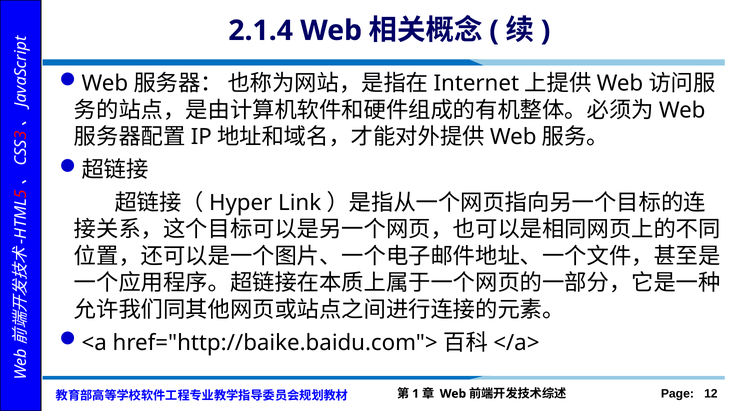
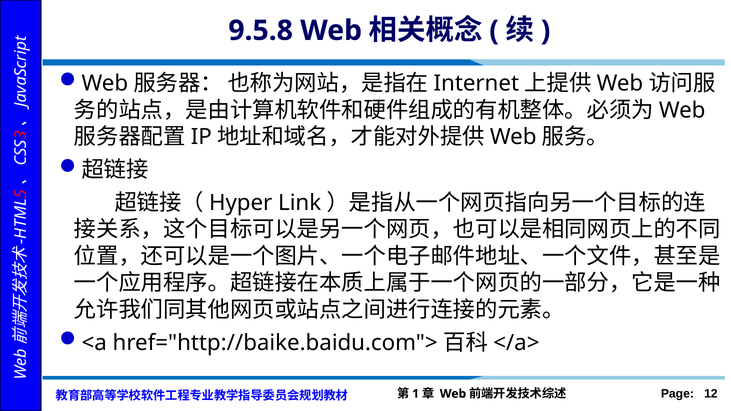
2.1.4: 2.1.4 -> 9.5.8
